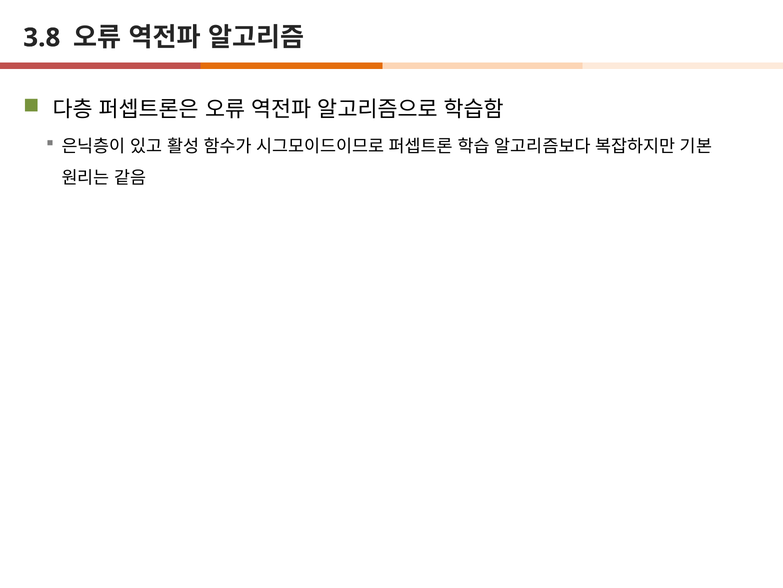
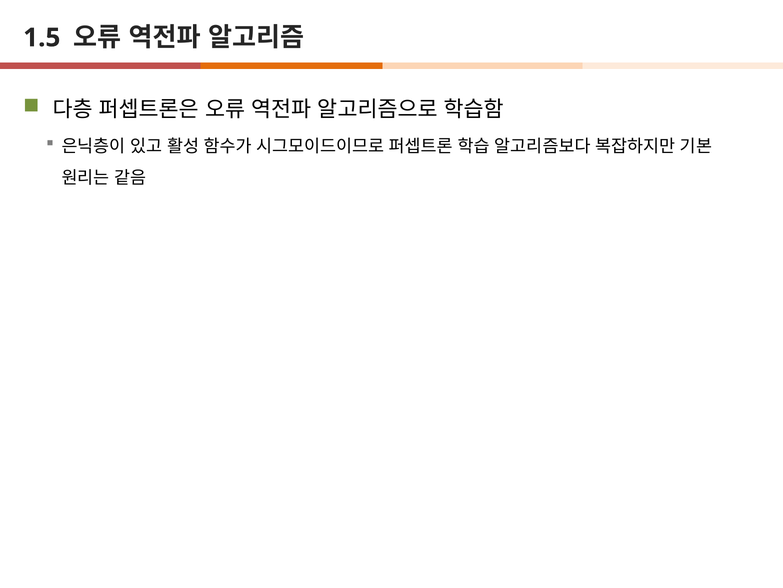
3.8: 3.8 -> 1.5
